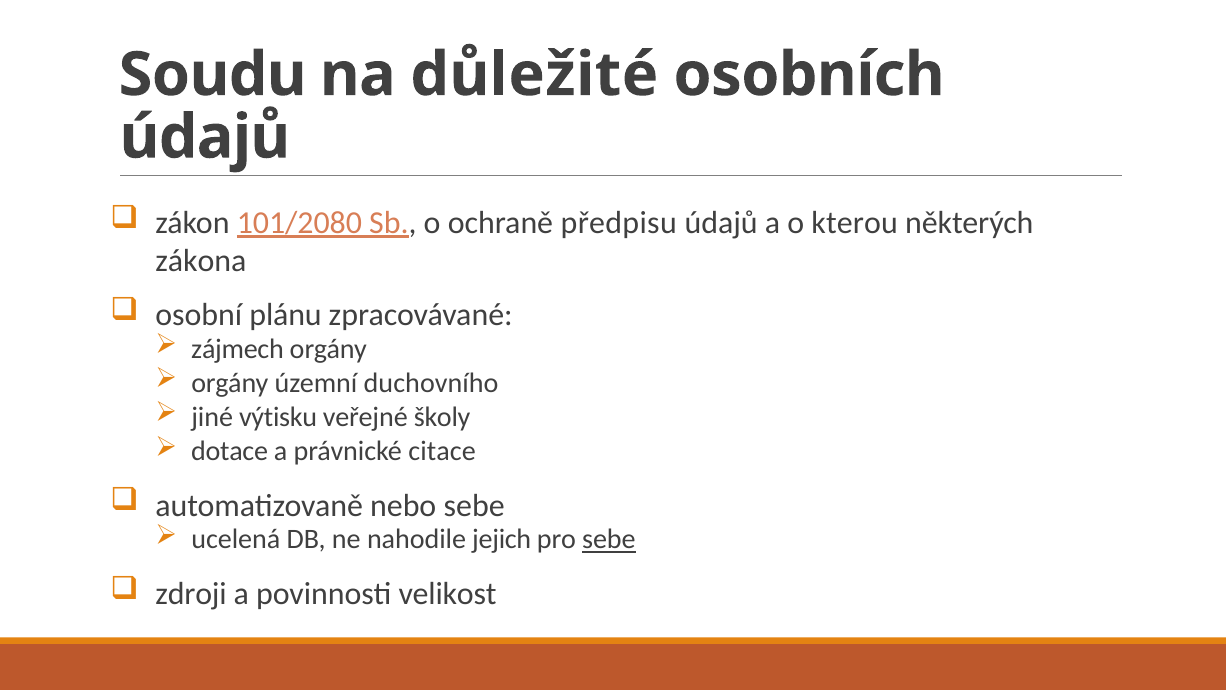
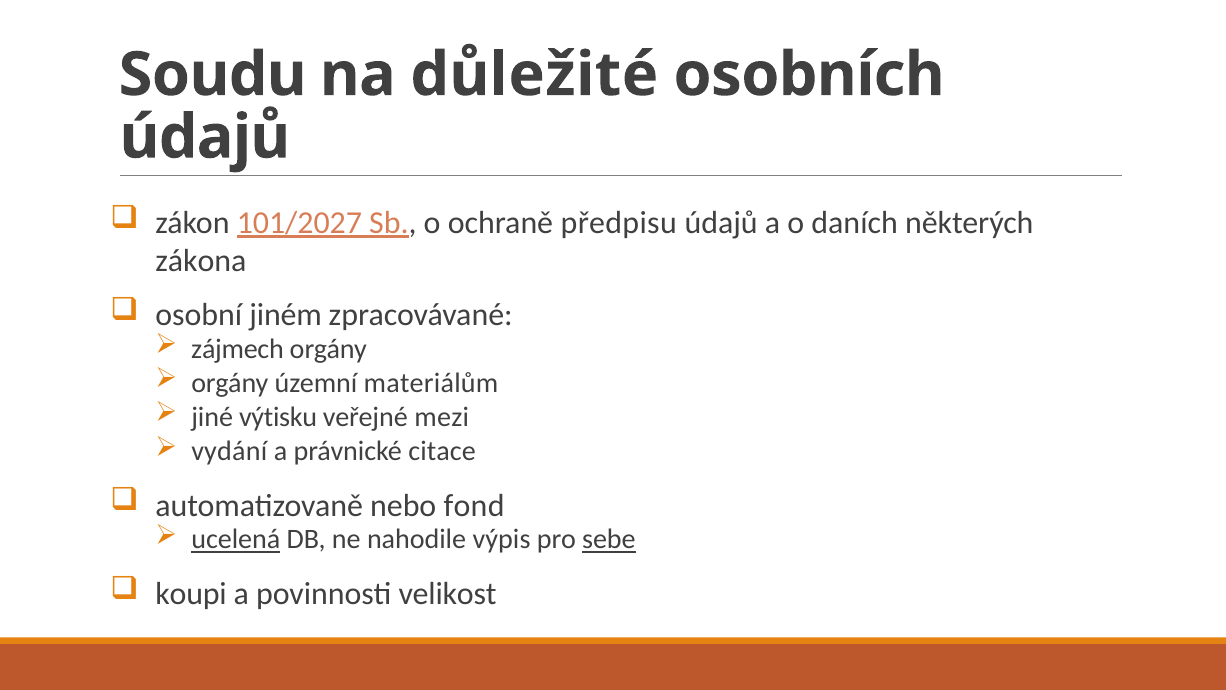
101/2080: 101/2080 -> 101/2027
kterou: kterou -> daních
plánu: plánu -> jiném
duchovního: duchovního -> materiálům
školy: školy -> mezi
dotace: dotace -> vydání
nebo sebe: sebe -> fond
ucelená underline: none -> present
jejich: jejich -> výpis
zdroji: zdroji -> koupi
